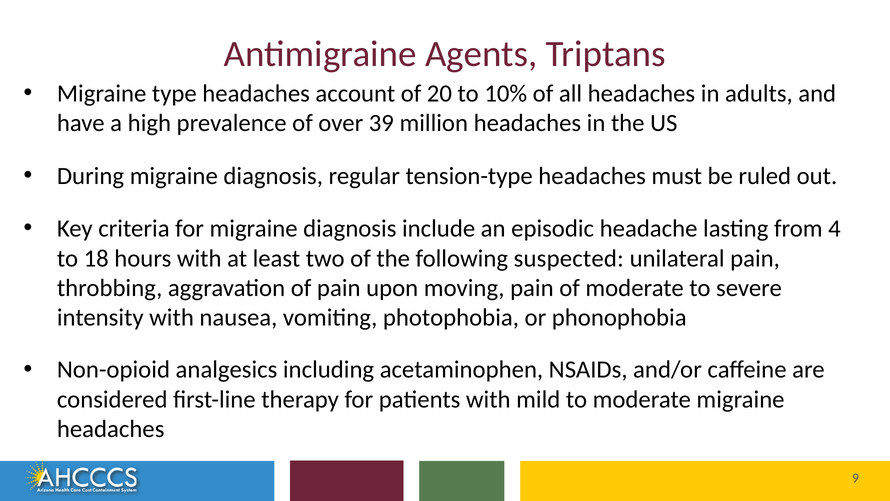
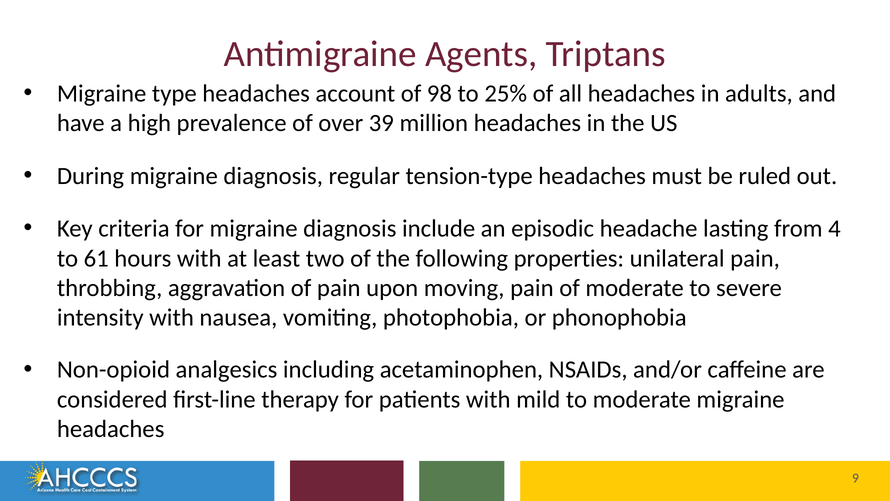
20: 20 -> 98
10%: 10% -> 25%
18: 18 -> 61
suspected: suspected -> properties
